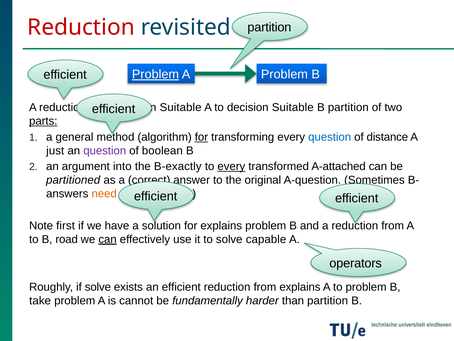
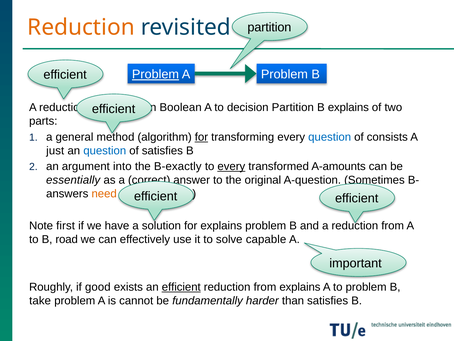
Reduction at (81, 27) colour: red -> orange
Suitable at (181, 107): Suitable -> Boolean
to decision Suitable: Suitable -> Partition
partition at (348, 107): partition -> explains
parts underline: present -> none
distance: distance -> consists
question at (105, 150) colour: purple -> blue
of boolean: boolean -> satisfies
A-attached: A-attached -> A-amounts
partitioned: partitioned -> essentially
can at (108, 239) underline: present -> none
operators: operators -> important
if solve: solve -> good
efficient at (181, 287) underline: none -> present
than partition: partition -> satisfies
